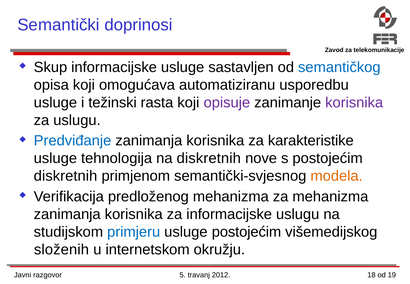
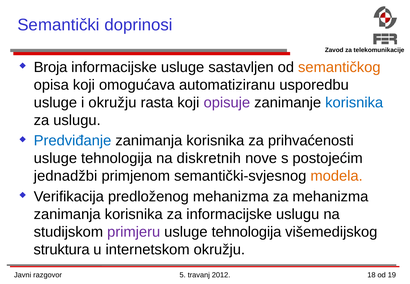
Skup: Skup -> Broja
semantičkog colour: blue -> orange
i težinski: težinski -> okružju
korisnika at (354, 102) colour: purple -> blue
karakteristike: karakteristike -> prihvaćenosti
diskretnih at (66, 176): diskretnih -> jednadžbi
primjeru colour: blue -> purple
postojećim at (246, 232): postojećim -> tehnologija
složenih: složenih -> struktura
